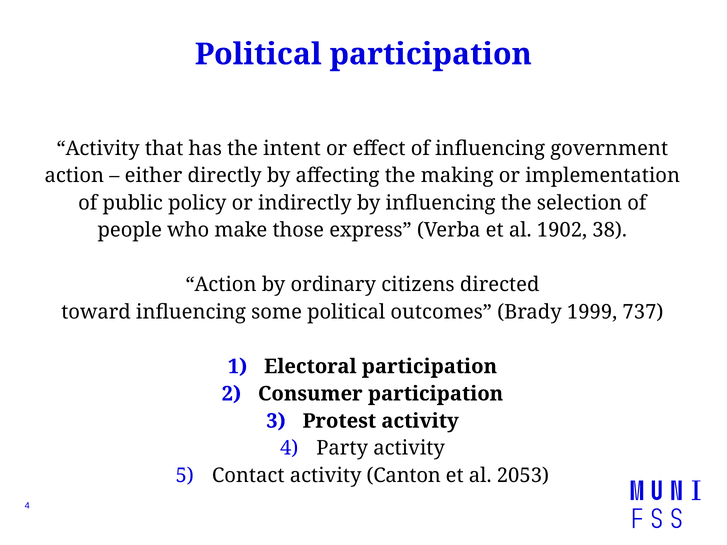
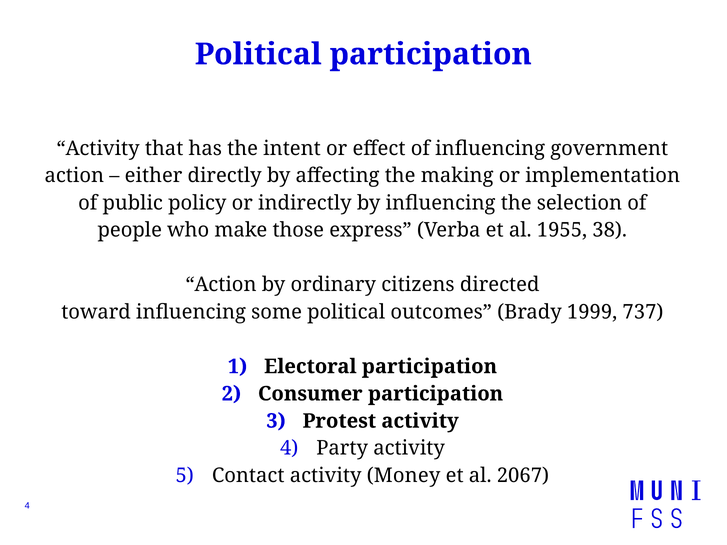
1902: 1902 -> 1955
Canton: Canton -> Money
2053: 2053 -> 2067
